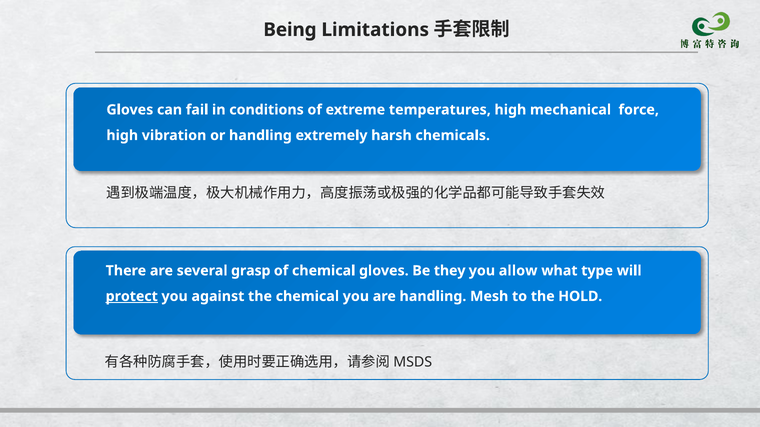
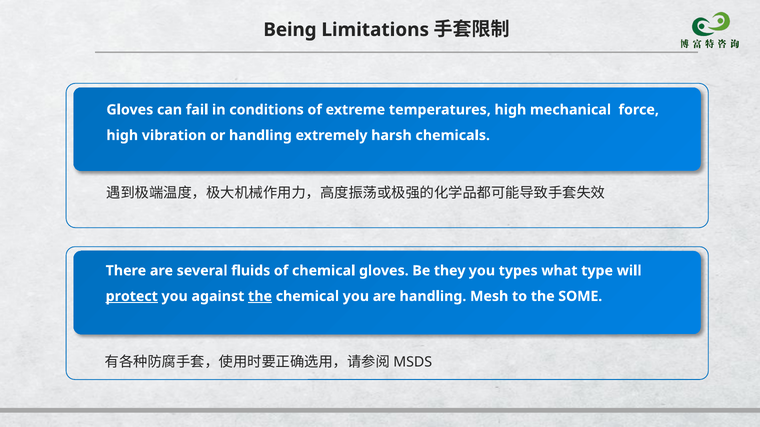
grasp: grasp -> fluids
allow: allow -> types
the at (260, 297) underline: none -> present
HOLD: HOLD -> SOME
